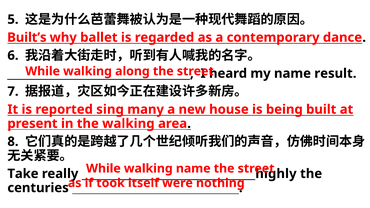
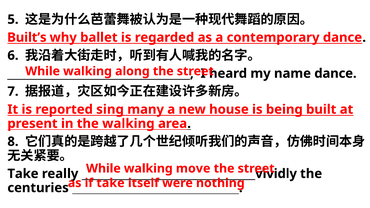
name result: result -> dance
walking name: name -> move
highly: highly -> vividly
if took: took -> take
